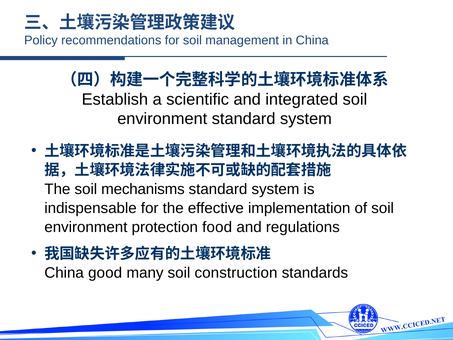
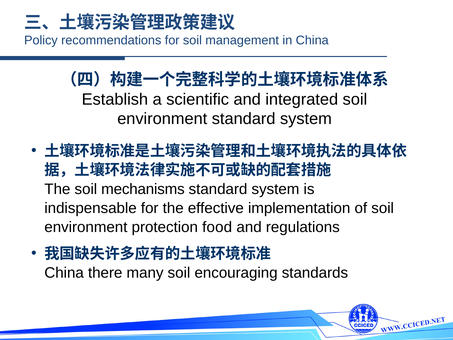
good: good -> there
construction: construction -> encouraging
